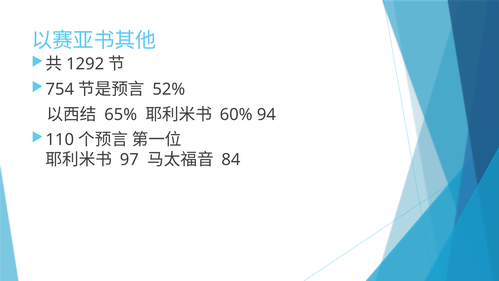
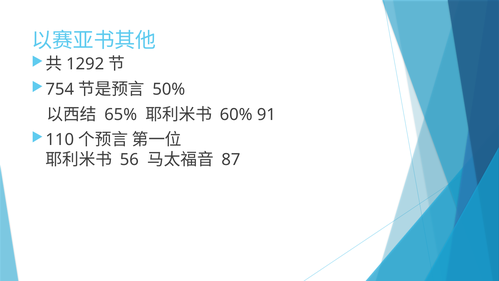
52%: 52% -> 50%
94: 94 -> 91
97: 97 -> 56
84: 84 -> 87
